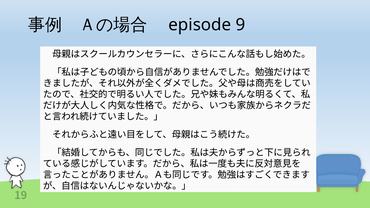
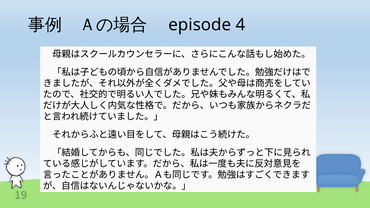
9: 9 -> 4
